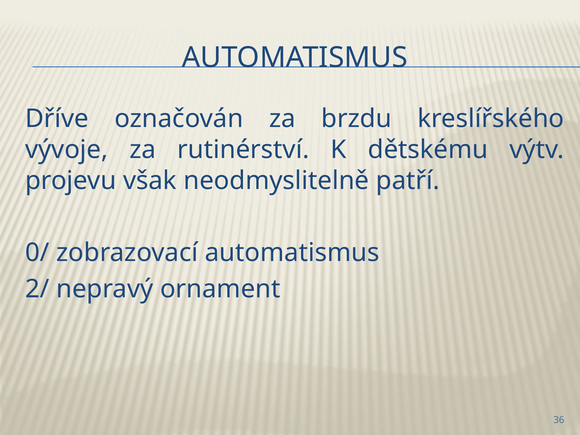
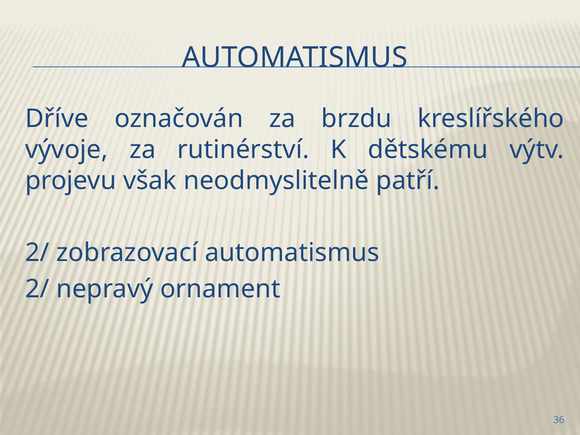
0/ at (37, 253): 0/ -> 2/
